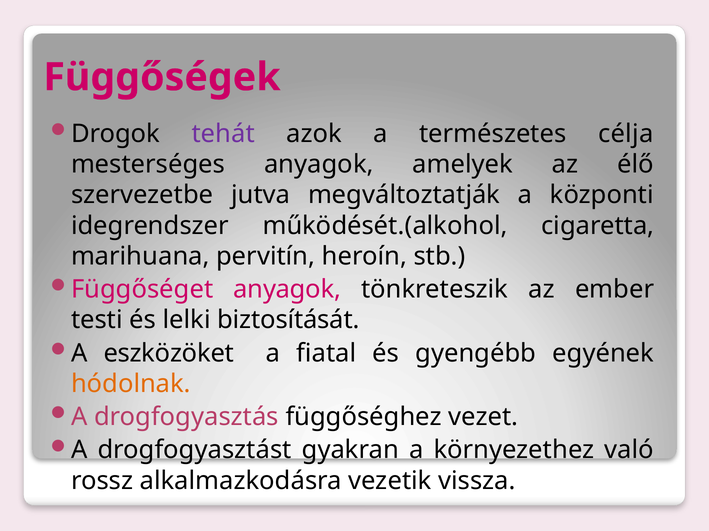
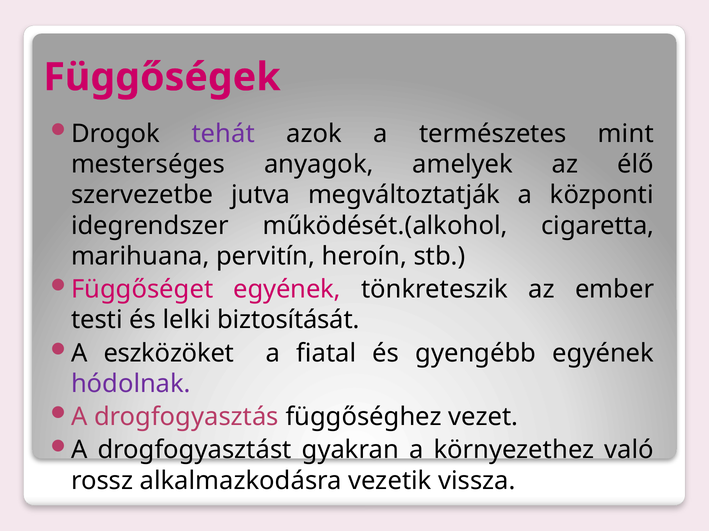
célja: célja -> mint
Függőséget anyagok: anyagok -> egyének
hódolnak colour: orange -> purple
